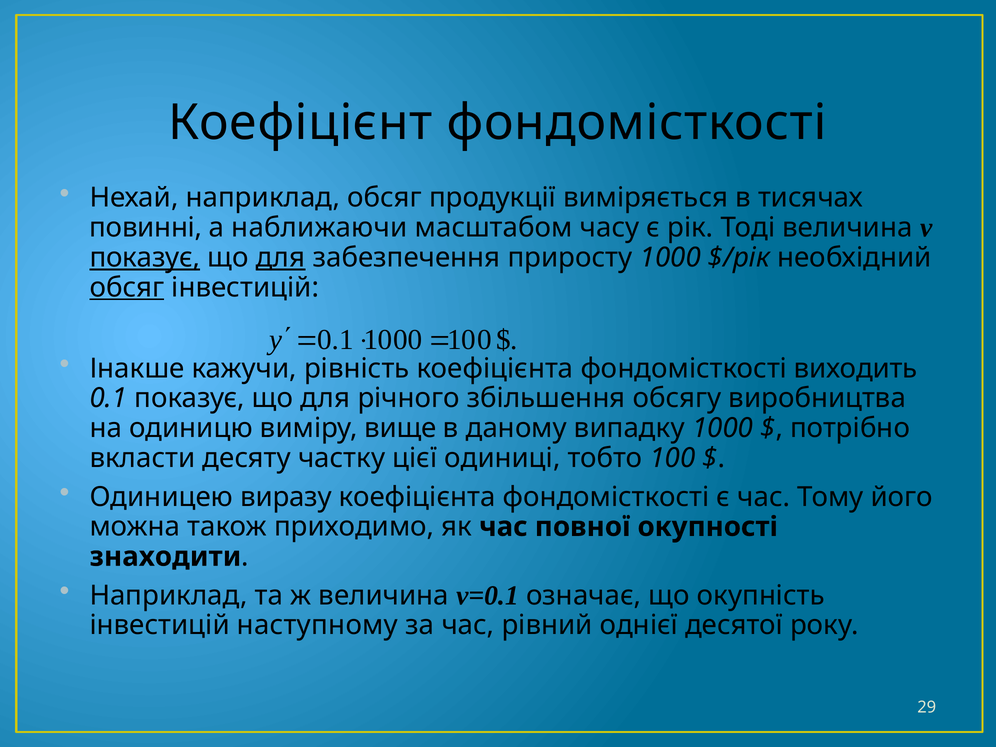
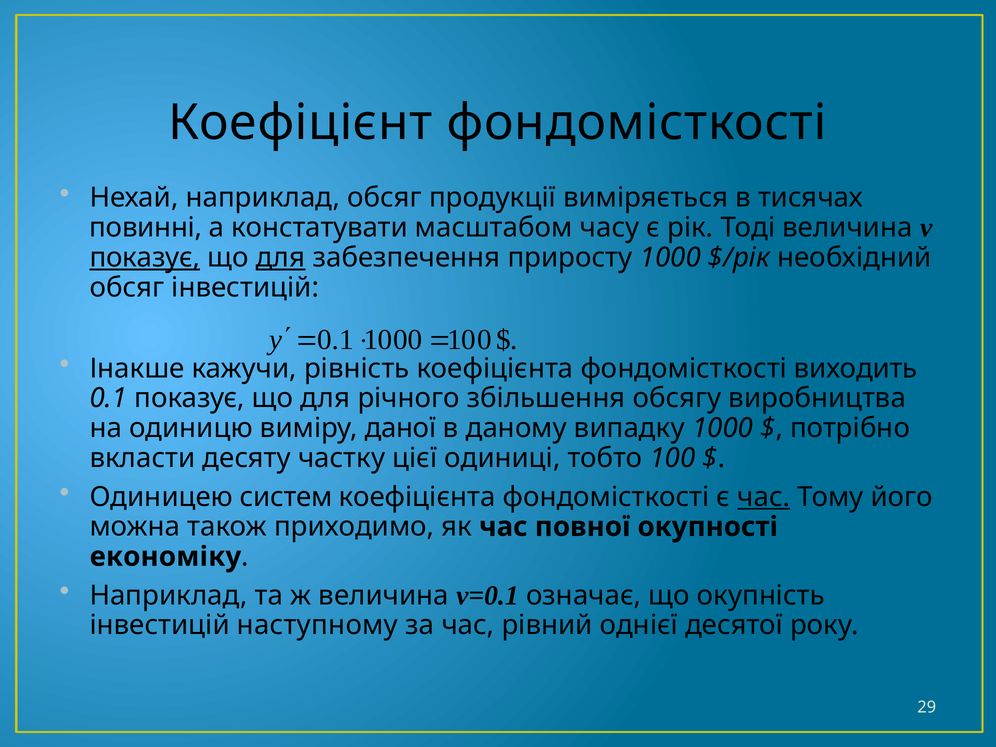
наближаючи: наближаючи -> констатувати
обсяг at (127, 287) underline: present -> none
вище: вище -> даної
виразу: виразу -> систем
час at (764, 497) underline: none -> present
знаходити: знаходити -> економіку
